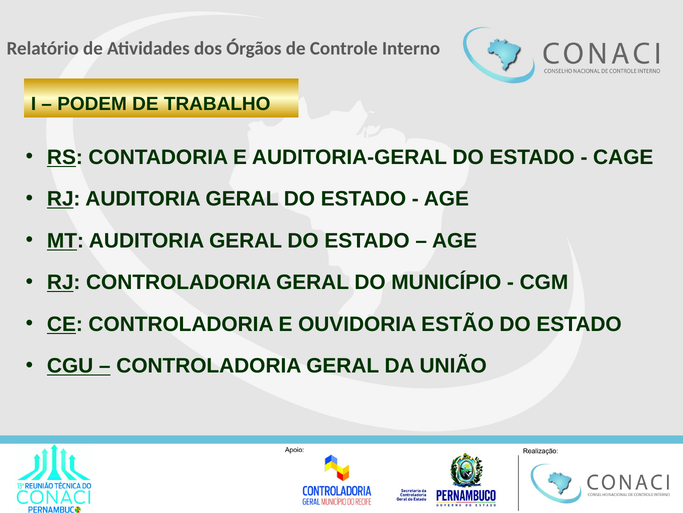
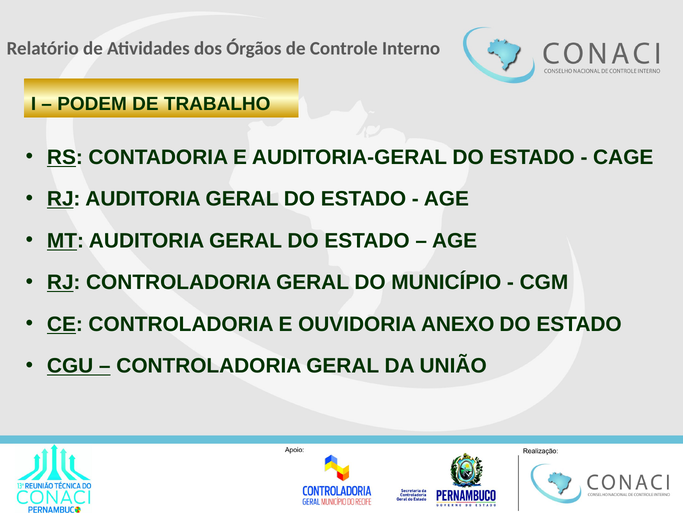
ESTÃO: ESTÃO -> ANEXO
